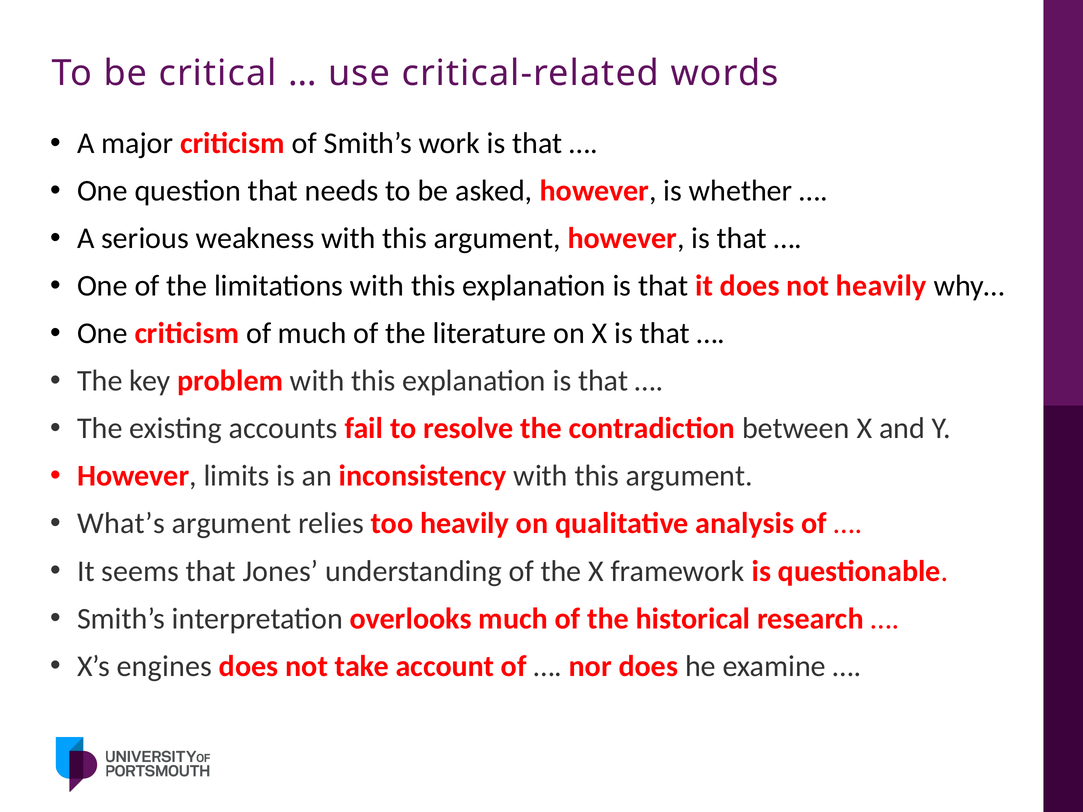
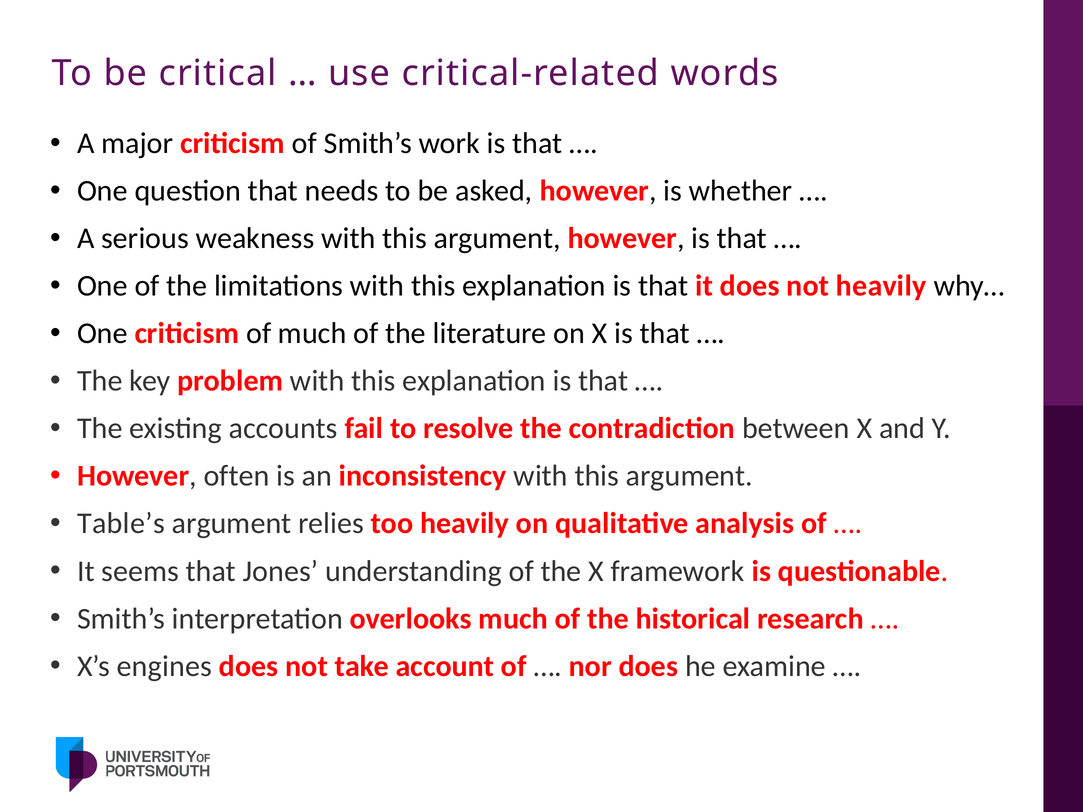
limits: limits -> often
What’s: What’s -> Table’s
